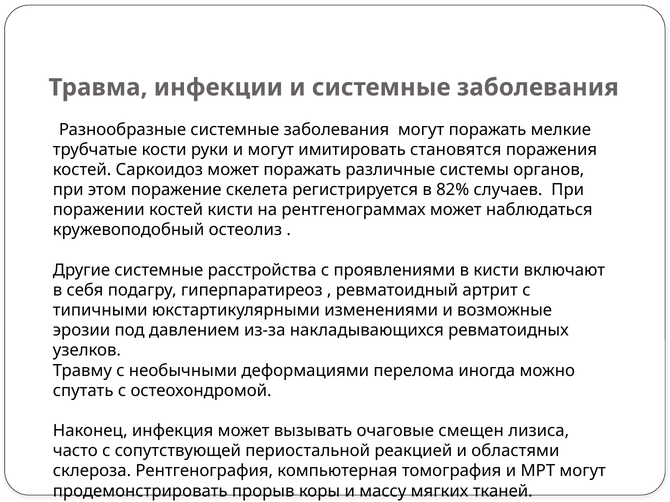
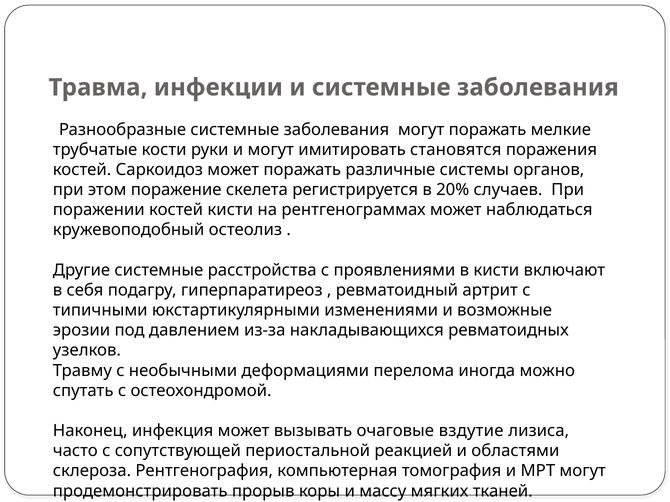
82%: 82% -> 20%
смещен: смещен -> вздутие
